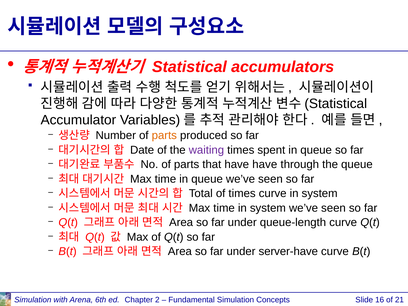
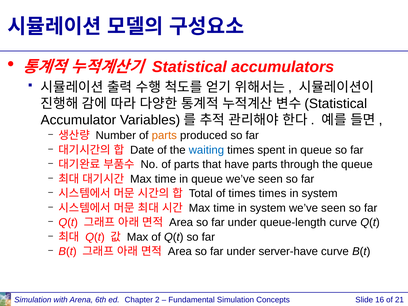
waiting colour: purple -> blue
have have: have -> parts
times curve: curve -> times
